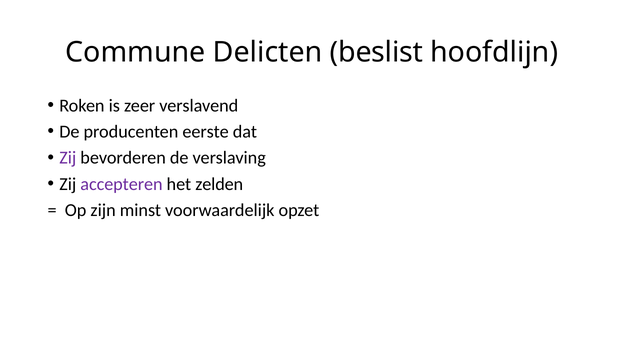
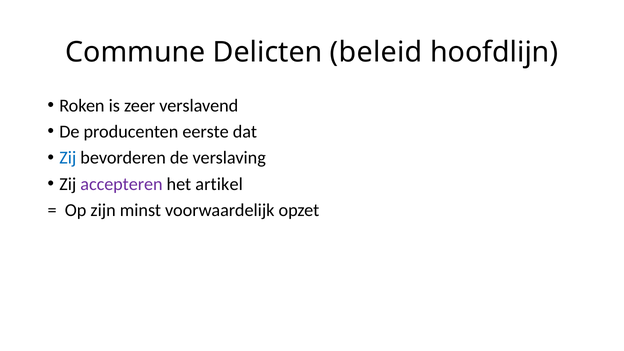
beslist: beslist -> beleid
Zij at (68, 158) colour: purple -> blue
zelden: zelden -> artikel
